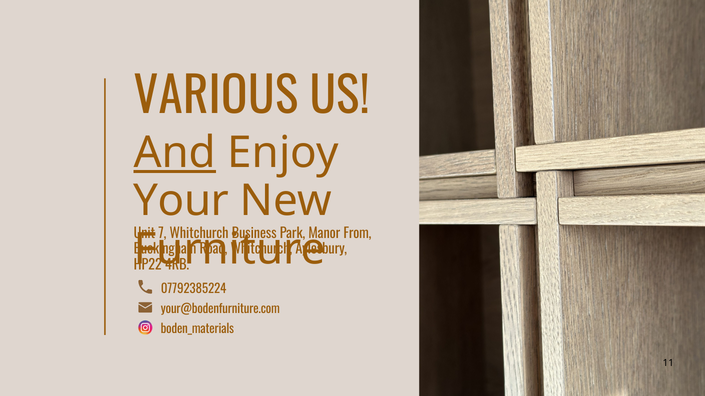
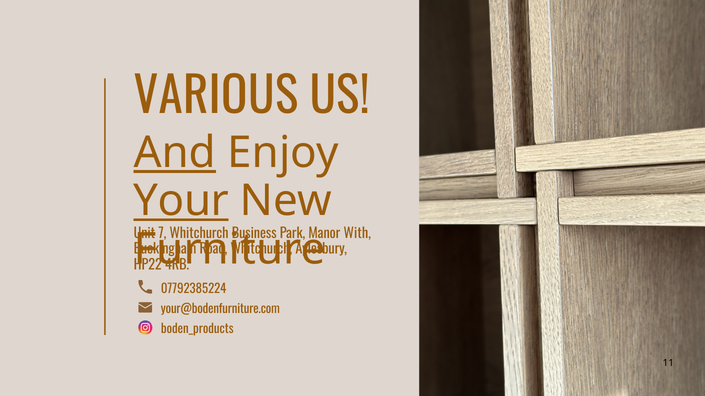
Your underline: none -> present
From: From -> With
boden_materials: boden_materials -> boden_products
